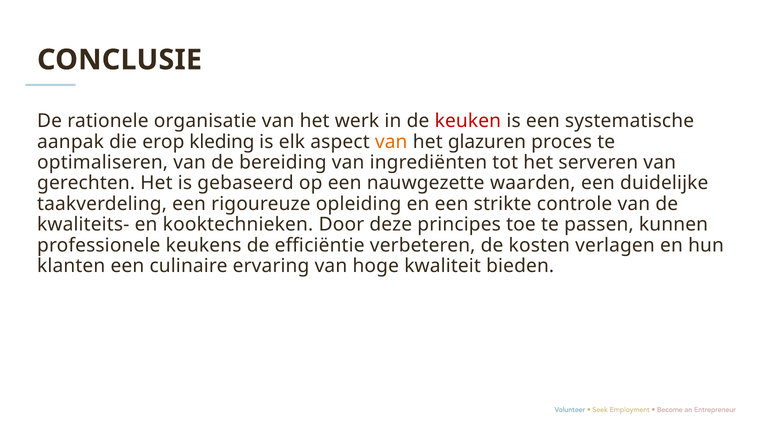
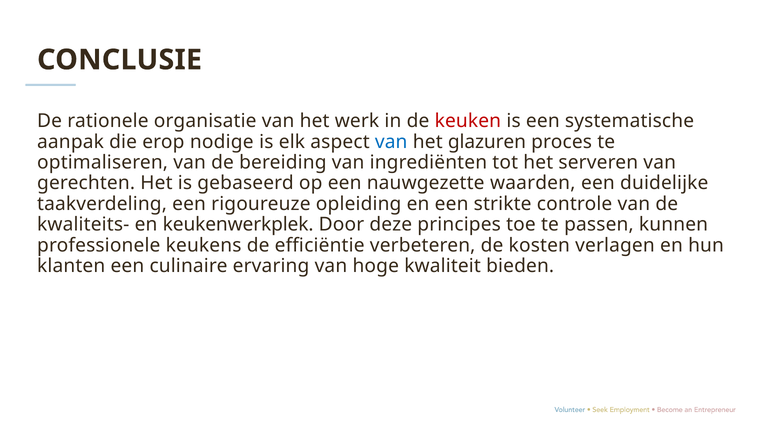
kleding: kleding -> nodige
van at (391, 142) colour: orange -> blue
kooktechnieken: kooktechnieken -> keukenwerkplek
